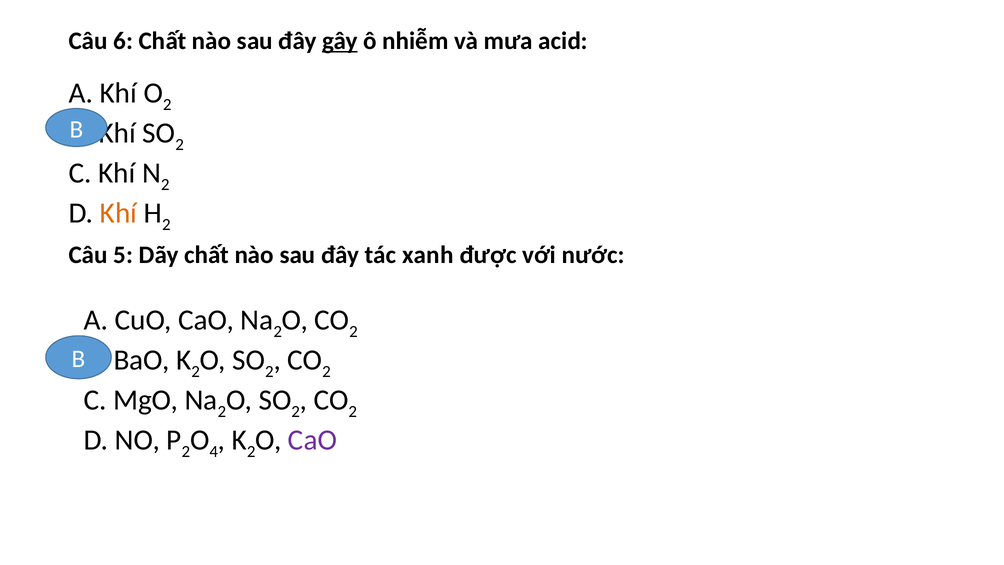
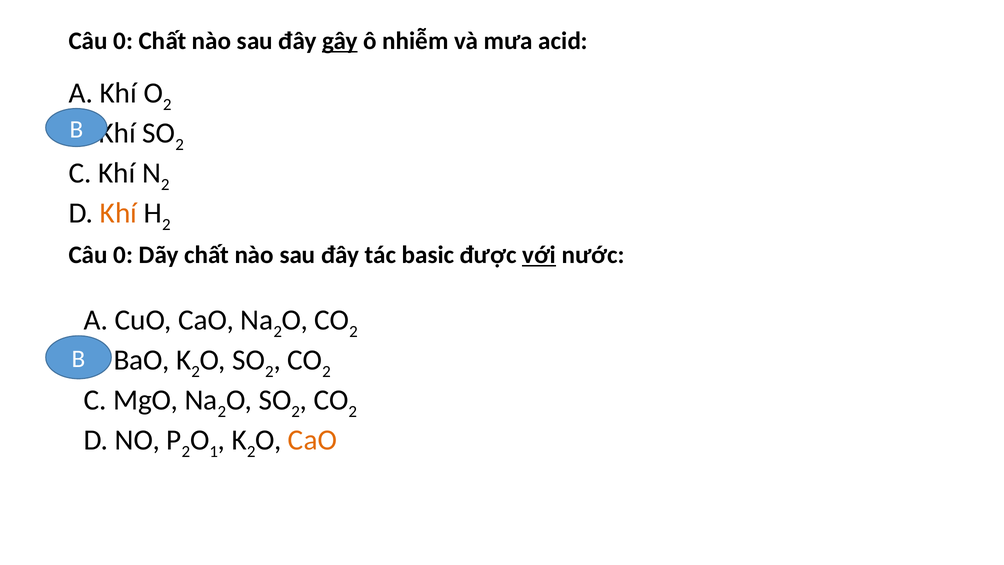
6 at (123, 41): 6 -> 0
5 at (123, 255): 5 -> 0
xanh: xanh -> basic
với underline: none -> present
4: 4 -> 1
CaO at (312, 440) colour: purple -> orange
